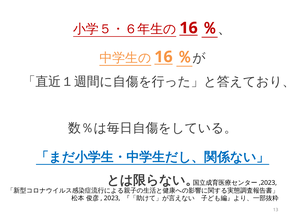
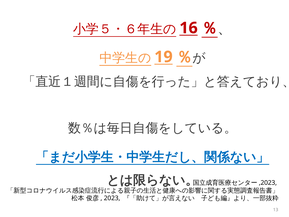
16 at (163, 57): 16 -> 19
